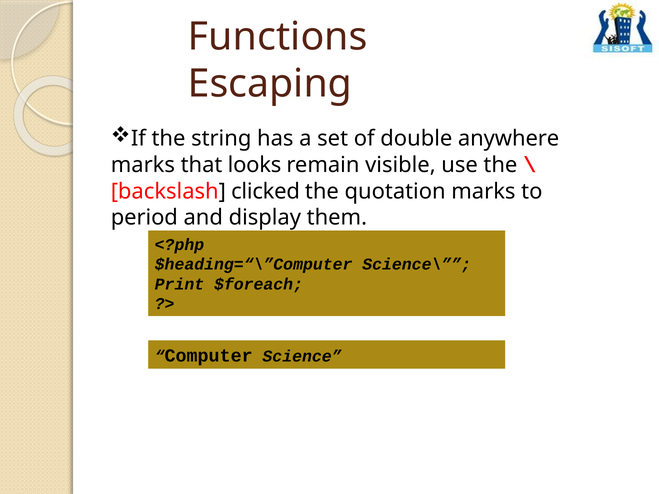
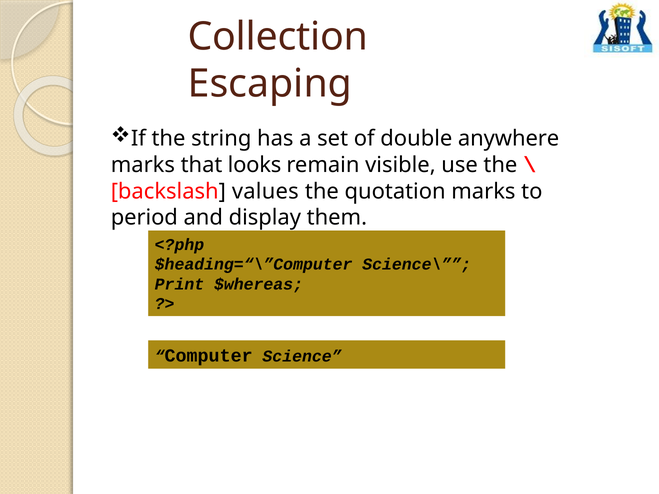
Functions: Functions -> Collection
clicked: clicked -> values
$foreach: $foreach -> $whereas
